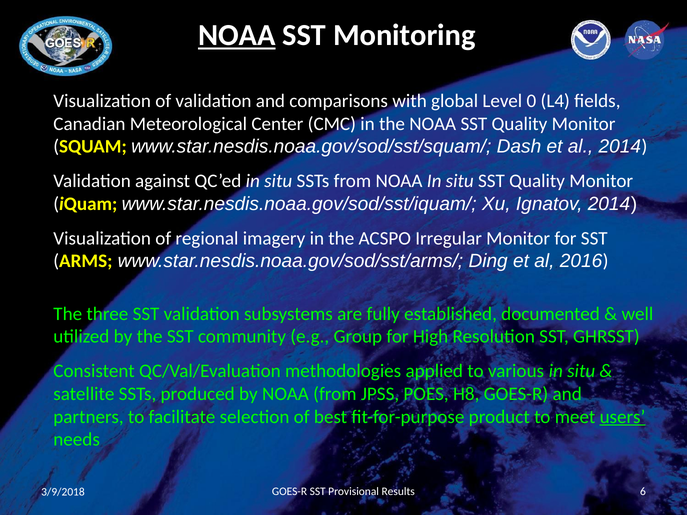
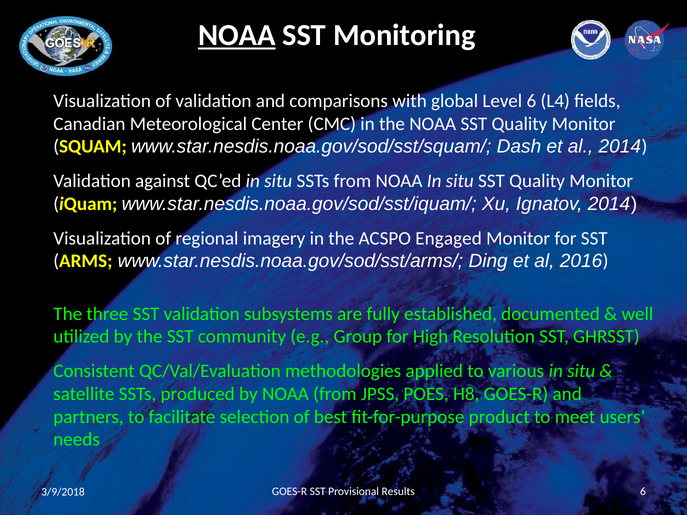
Level 0: 0 -> 6
Irregular: Irregular -> Engaged
users underline: present -> none
